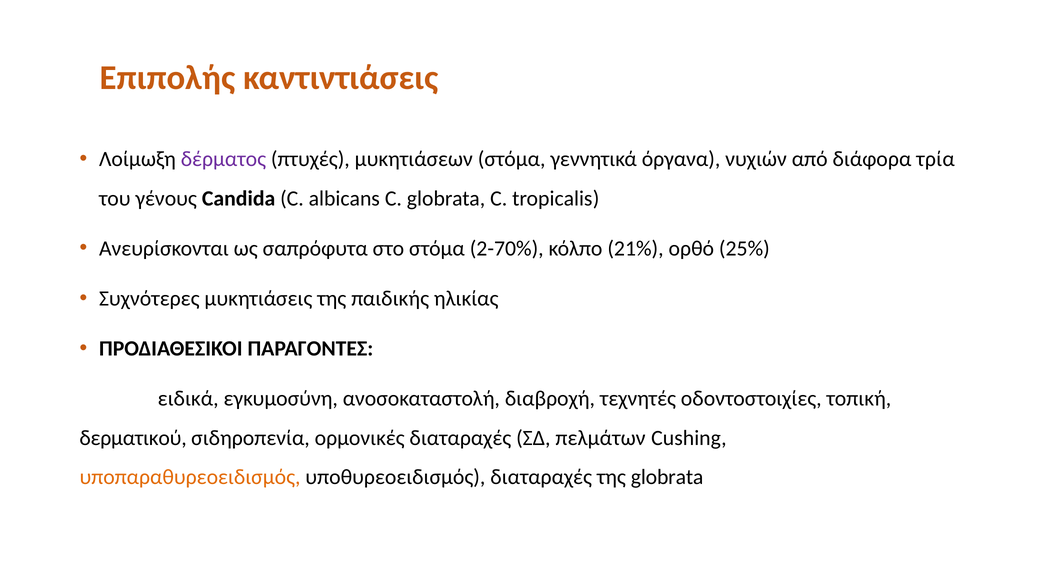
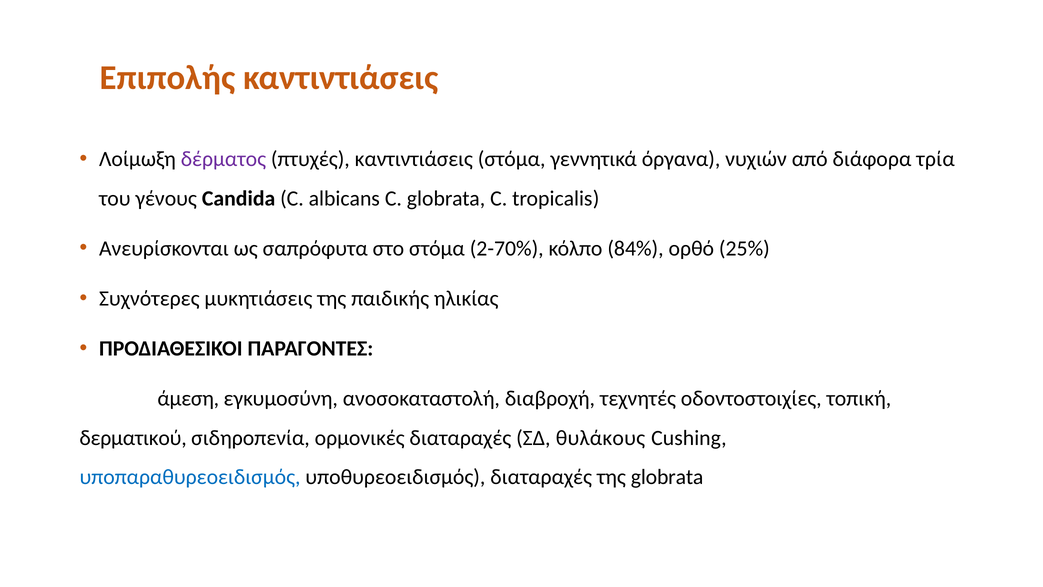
πτυχές μυκητιάσεων: μυκητιάσεων -> καντιντιάσεις
21%: 21% -> 84%
ειδικά: ειδικά -> άμεση
πελμάτων: πελμάτων -> θυλάκους
υποπαραθυρεοειδισμός colour: orange -> blue
